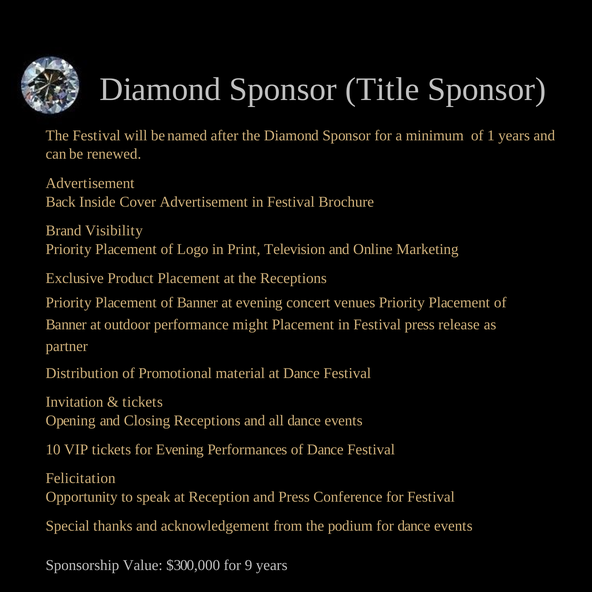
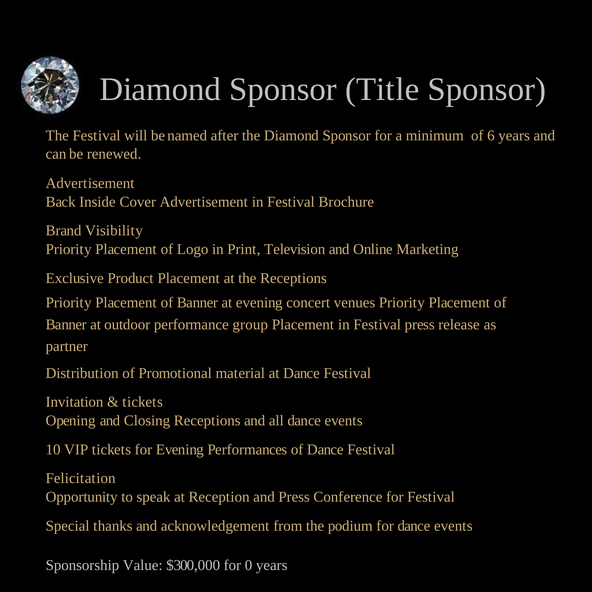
1: 1 -> 6
might: might -> group
9: 9 -> 0
